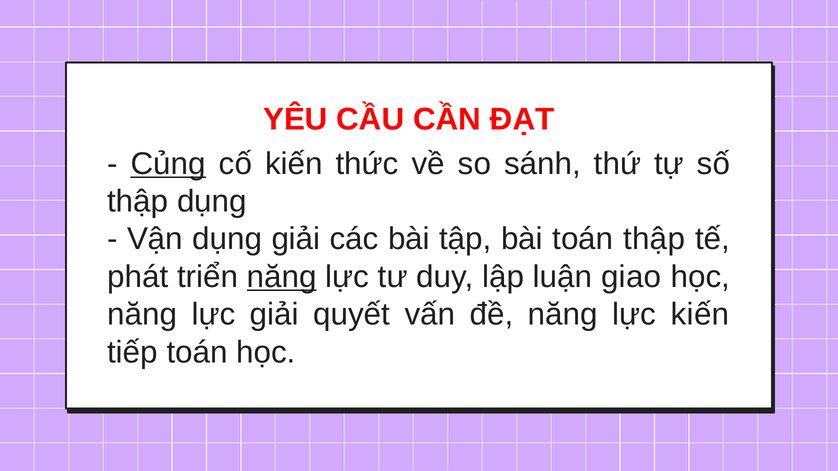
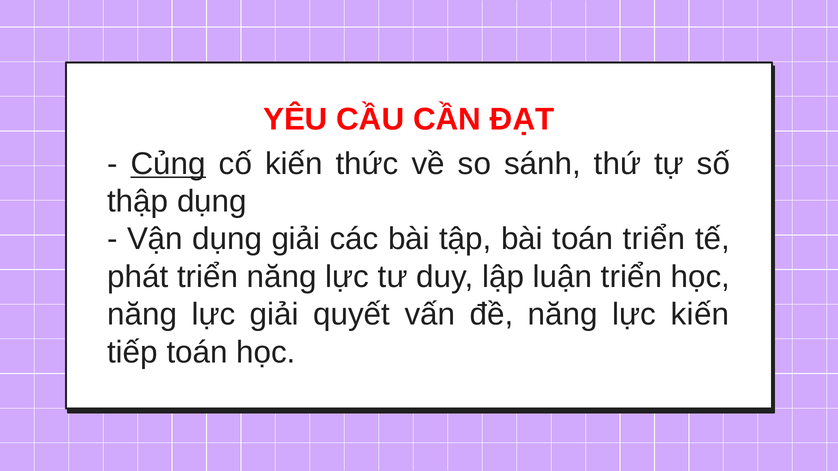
toán thập: thập -> triển
năng at (282, 277) underline: present -> none
luận giao: giao -> triển
